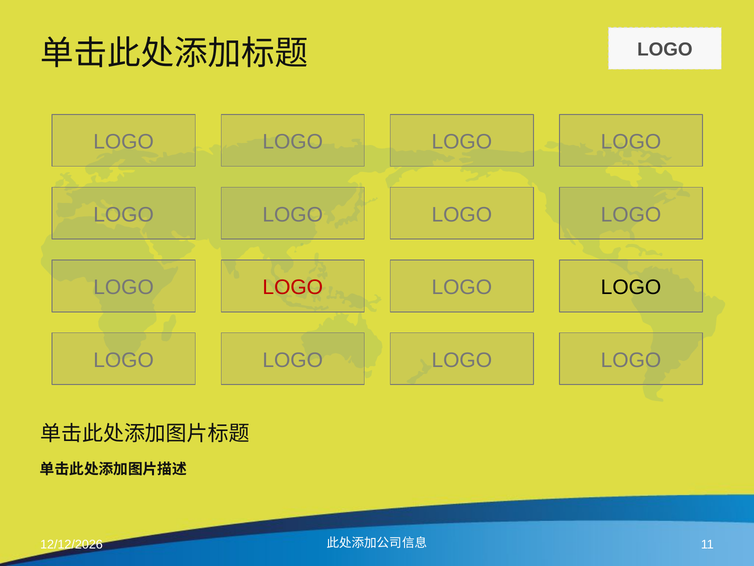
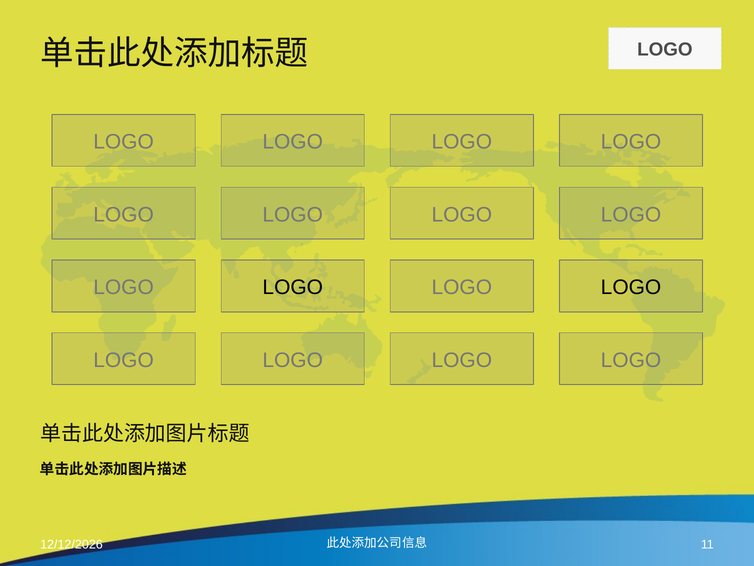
LOGO at (293, 287) colour: red -> black
